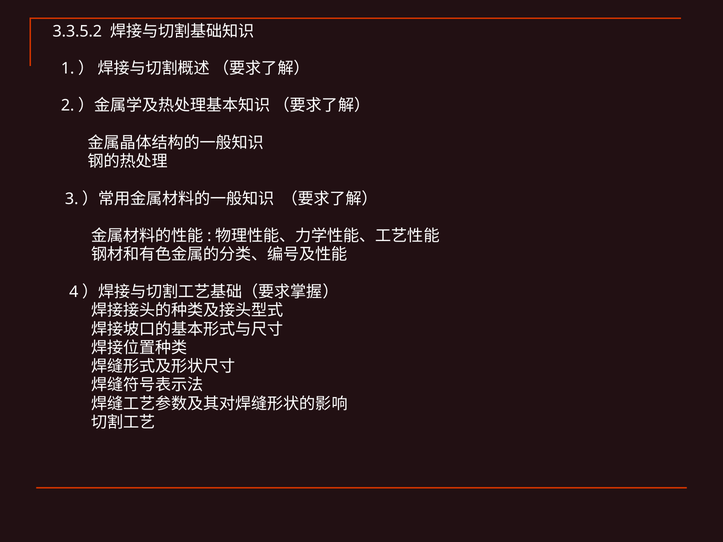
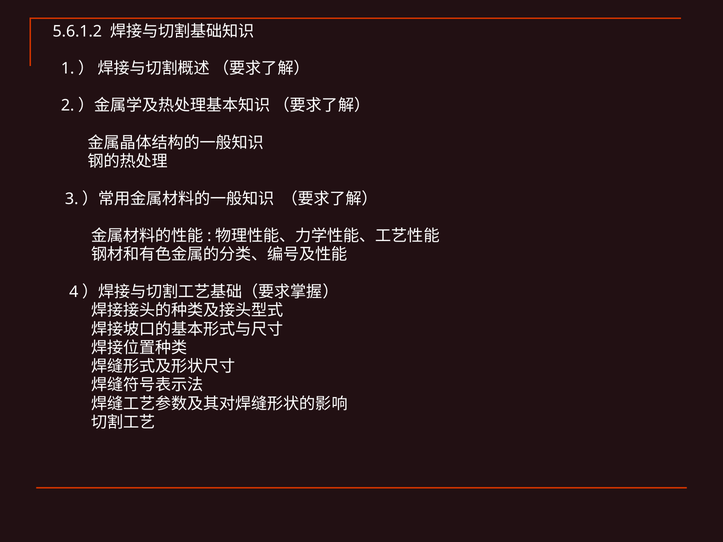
3.3.5.2: 3.3.5.2 -> 5.6.1.2
